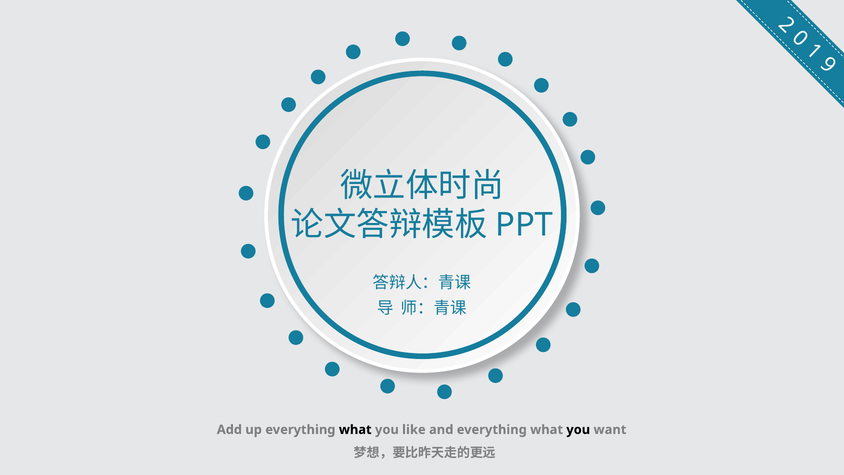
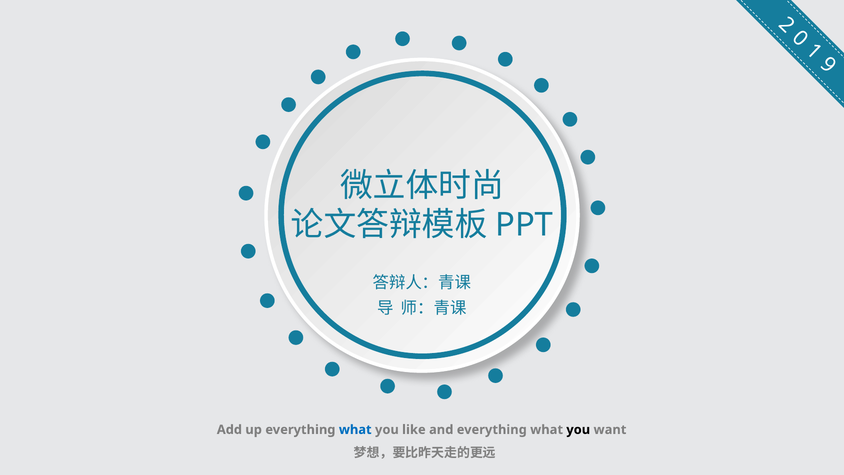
what at (355, 429) colour: black -> blue
